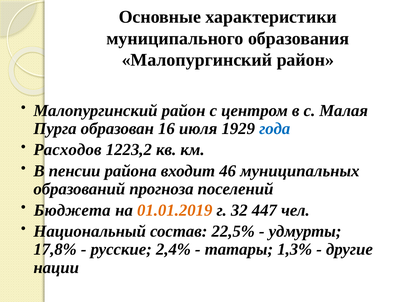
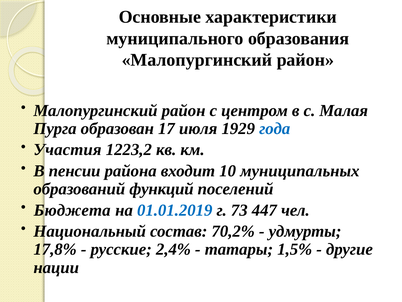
16: 16 -> 17
Расходов: Расходов -> Участия
46: 46 -> 10
прогноза: прогноза -> функций
01.01.2019 colour: orange -> blue
32: 32 -> 73
22,5%: 22,5% -> 70,2%
1,3%: 1,3% -> 1,5%
